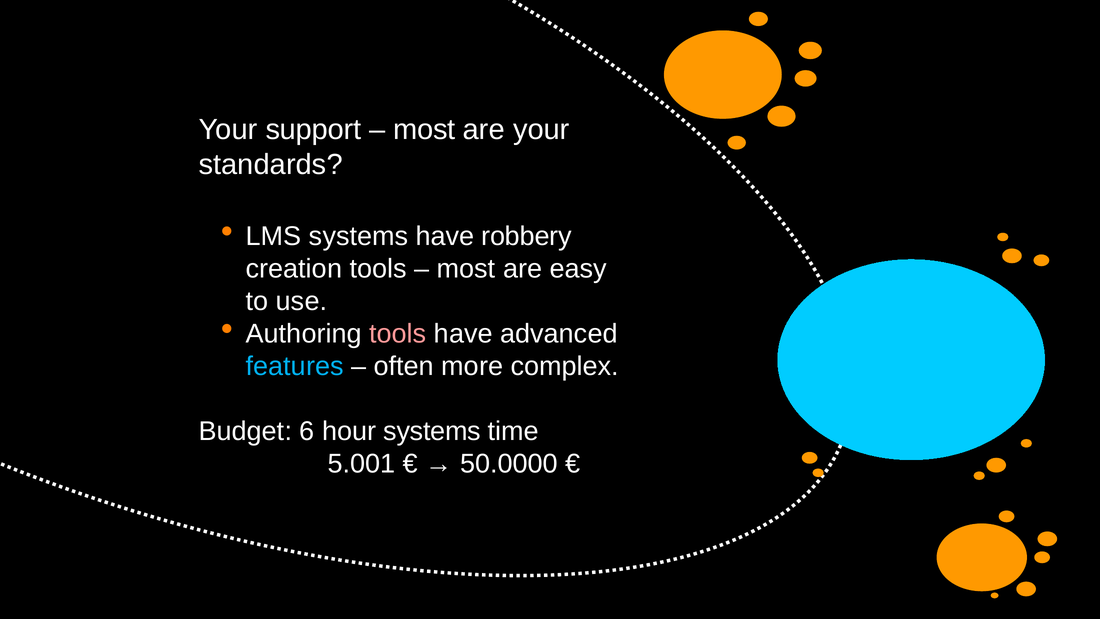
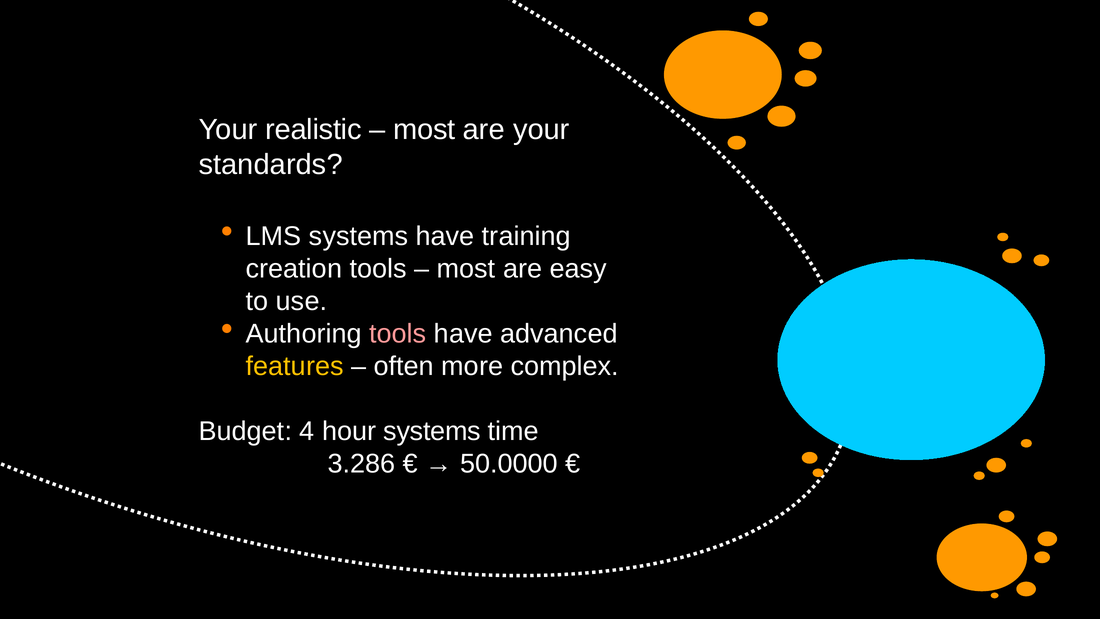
support: support -> realistic
robbery: robbery -> training
features colour: light blue -> yellow
6: 6 -> 4
5.001: 5.001 -> 3.286
